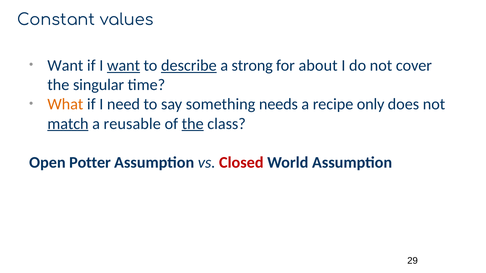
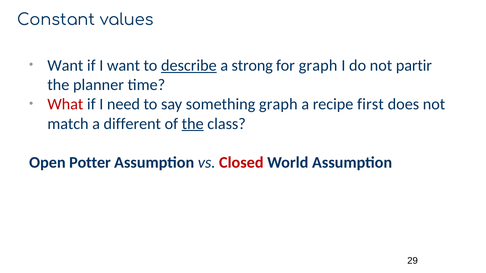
want at (123, 66) underline: present -> none
for about: about -> graph
cover: cover -> partir
singular: singular -> planner
What colour: orange -> red
something needs: needs -> graph
only: only -> first
match underline: present -> none
reusable: reusable -> different
